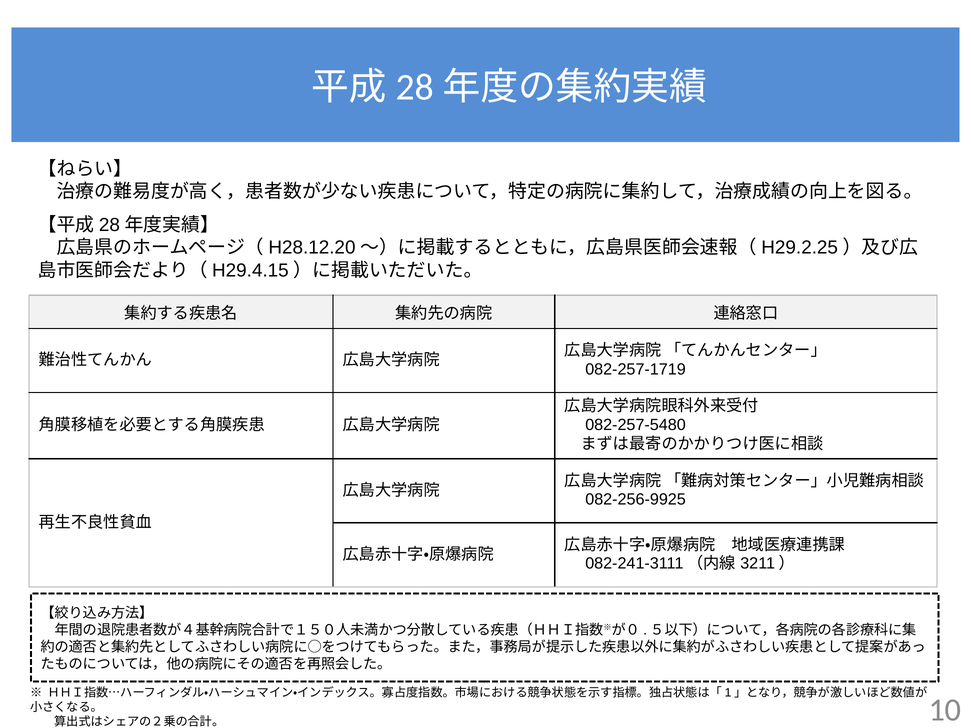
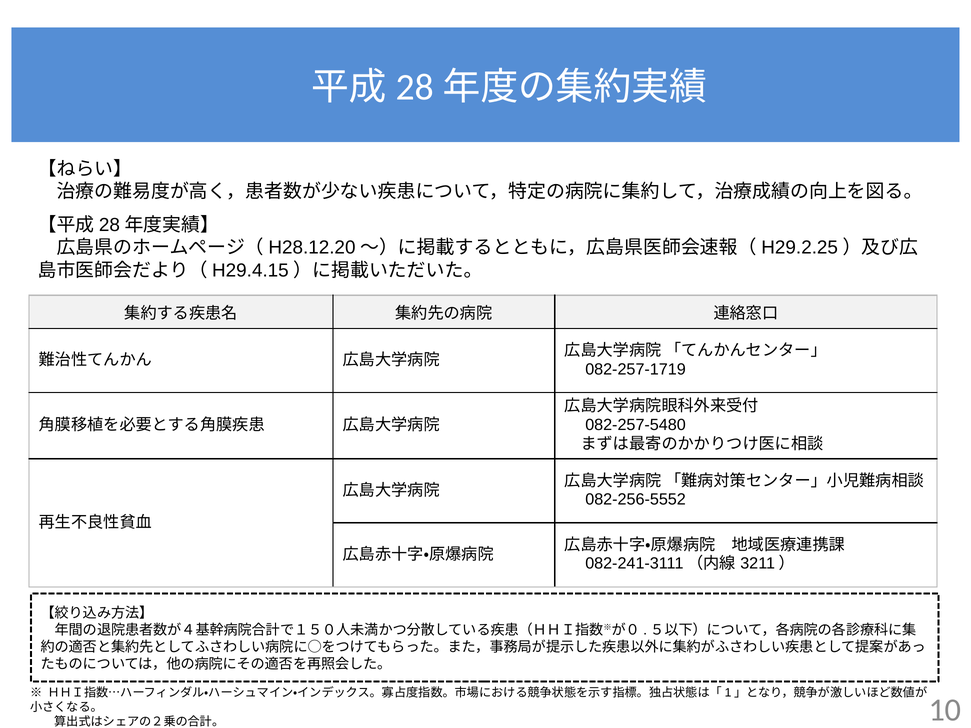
082-256-9925: 082-256-9925 -> 082-256-5552
